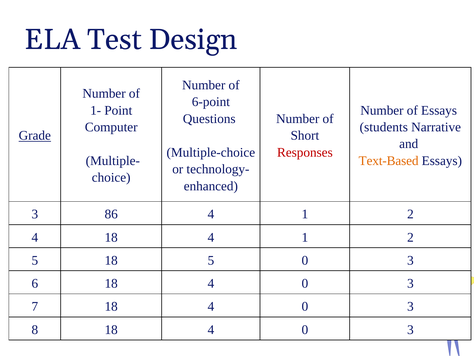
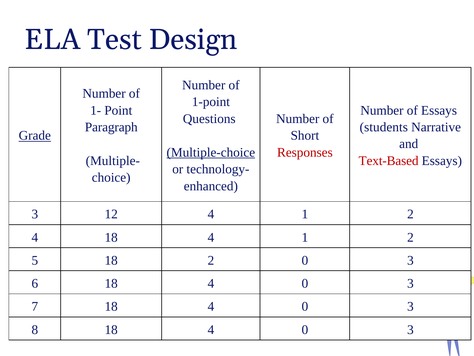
6-point: 6-point -> 1-point
Computer: Computer -> Paragraph
Multiple-choice underline: none -> present
Text-Based colour: orange -> red
86: 86 -> 12
18 5: 5 -> 2
